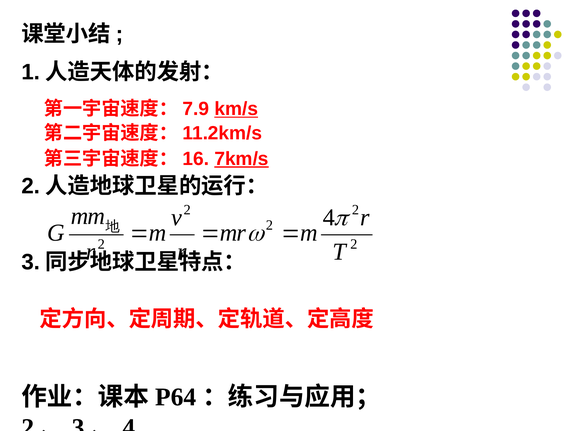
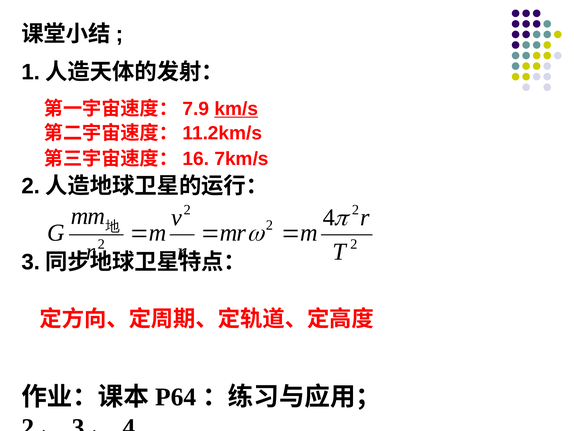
7km/s underline: present -> none
